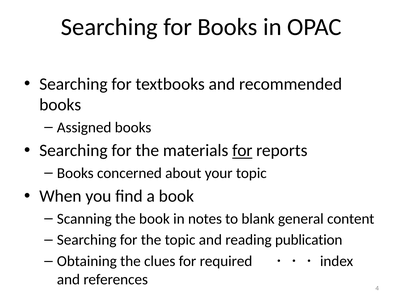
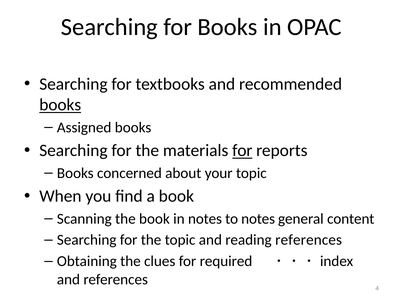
books at (60, 105) underline: none -> present
to blank: blank -> notes
reading publication: publication -> references
